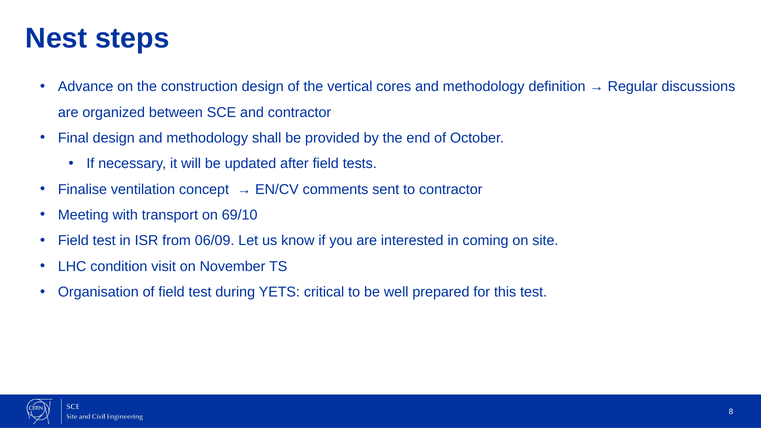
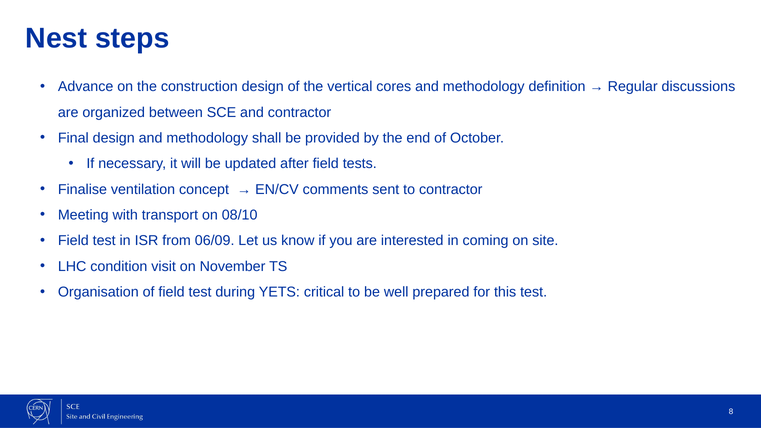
69/10: 69/10 -> 08/10
